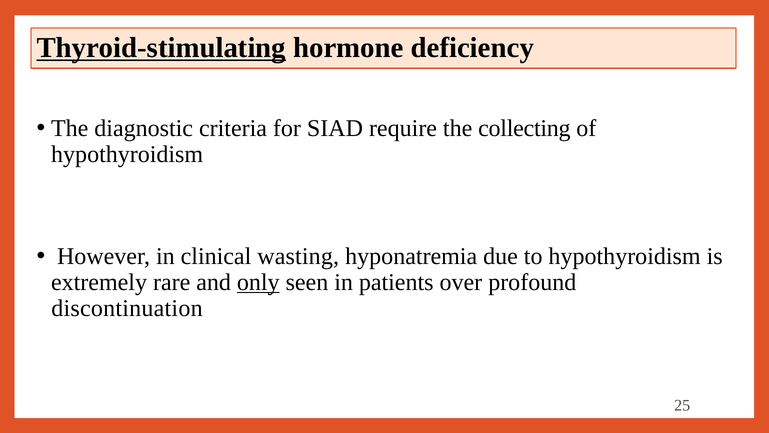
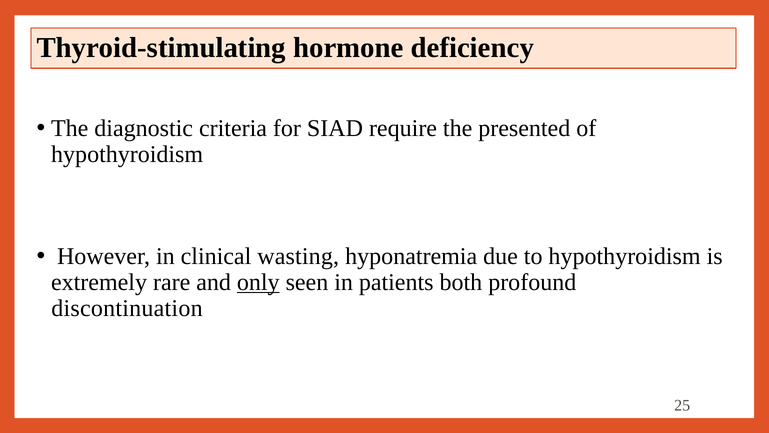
Thyroid-stimulating underline: present -> none
collecting: collecting -> presented
over: over -> both
